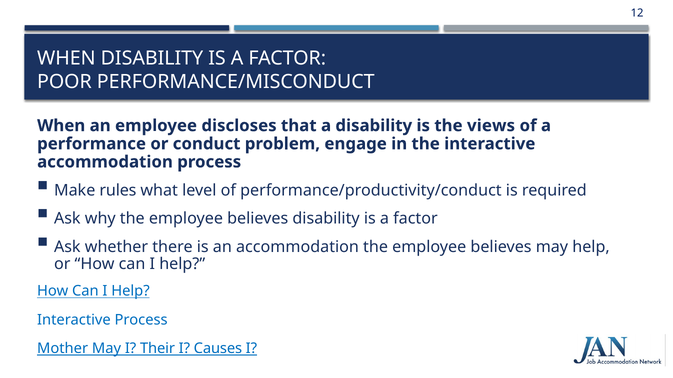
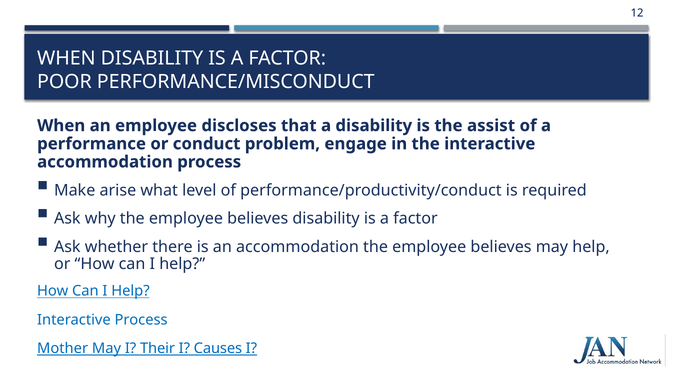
views: views -> assist
rules: rules -> arise
